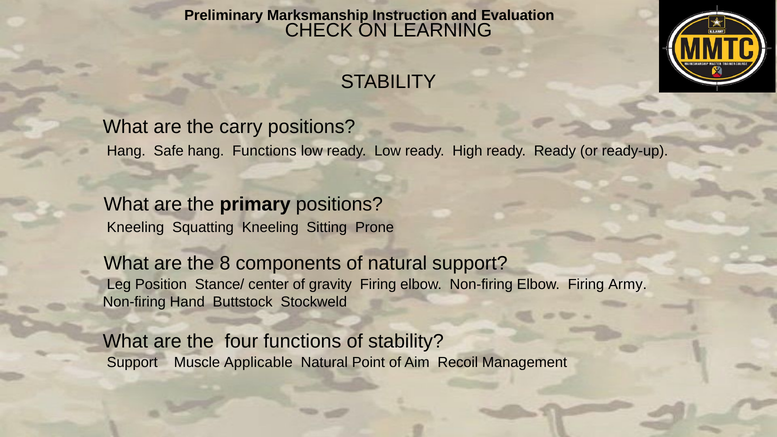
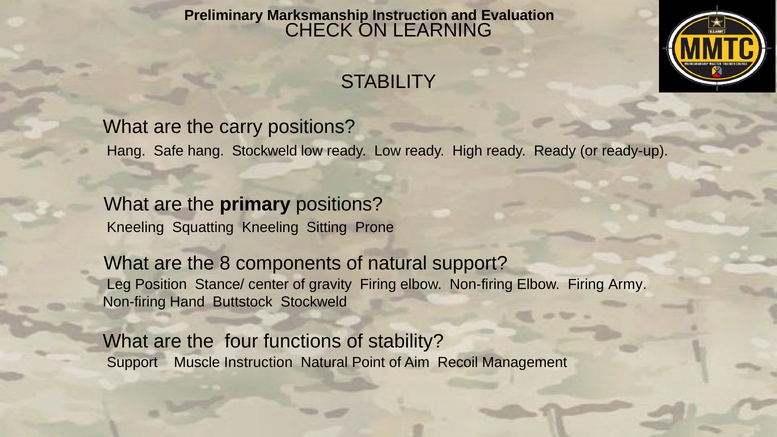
hang Functions: Functions -> Stockweld
Muscle Applicable: Applicable -> Instruction
